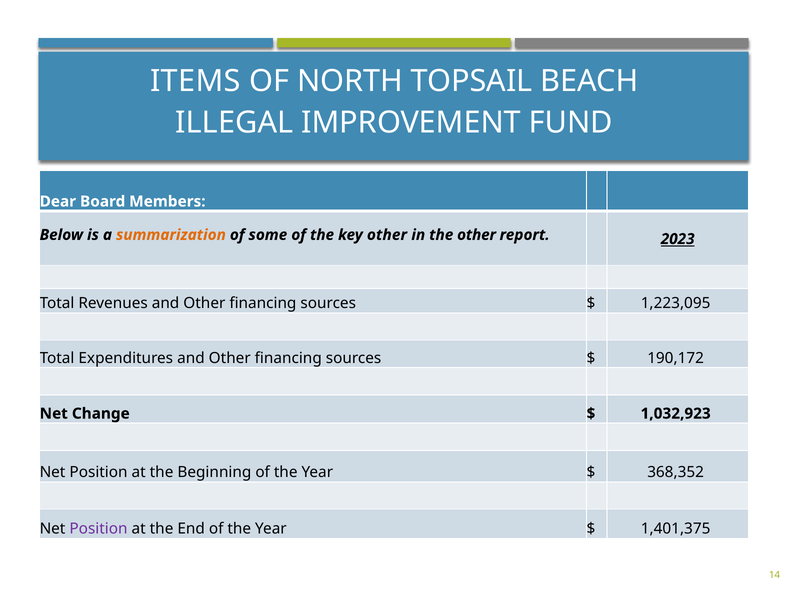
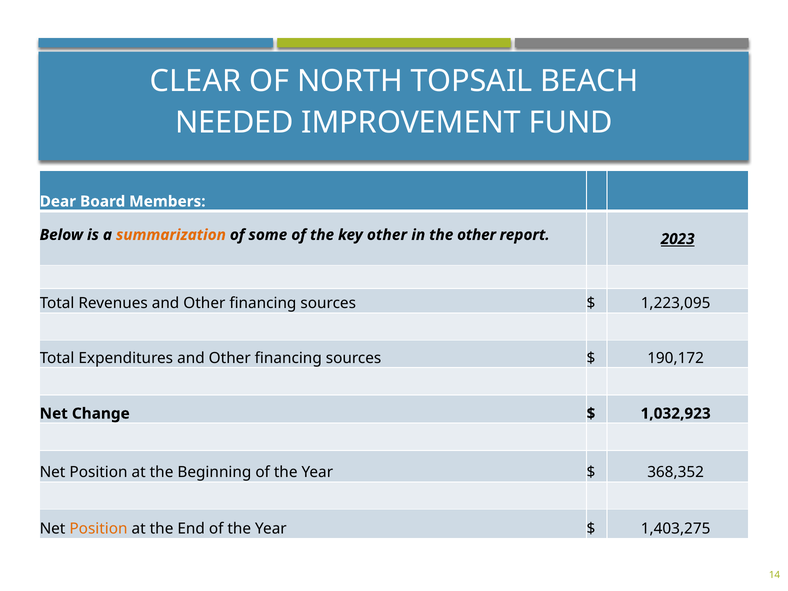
ITEMS: ITEMS -> CLEAR
ILLEGAL: ILLEGAL -> NEEDED
Position at (99, 529) colour: purple -> orange
1,401,375: 1,401,375 -> 1,403,275
